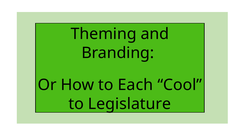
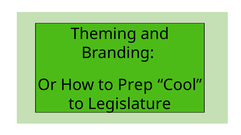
Each: Each -> Prep
